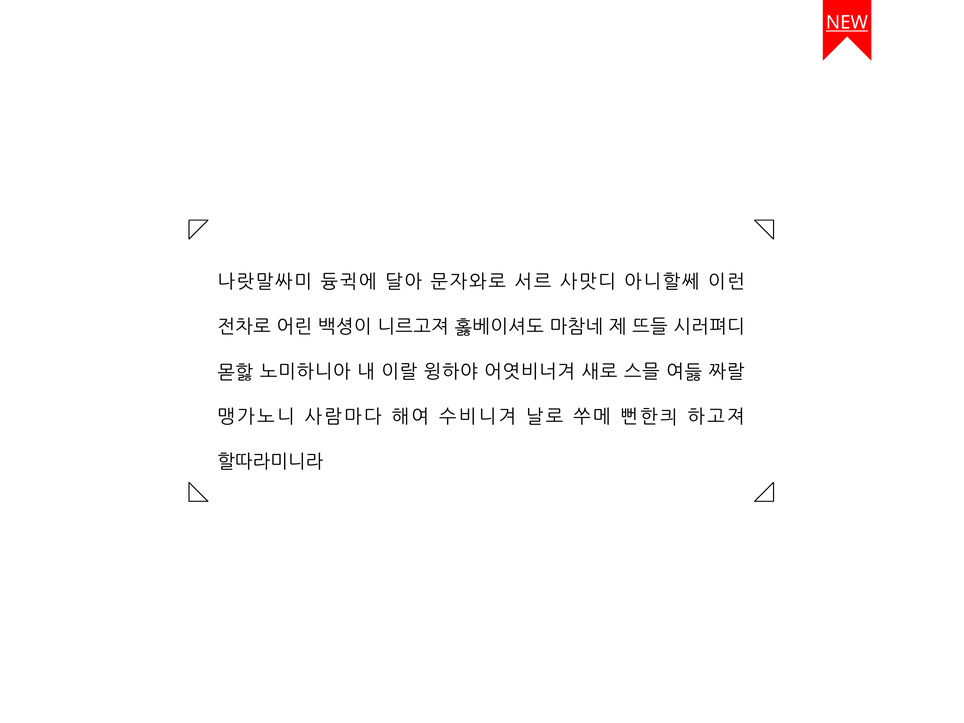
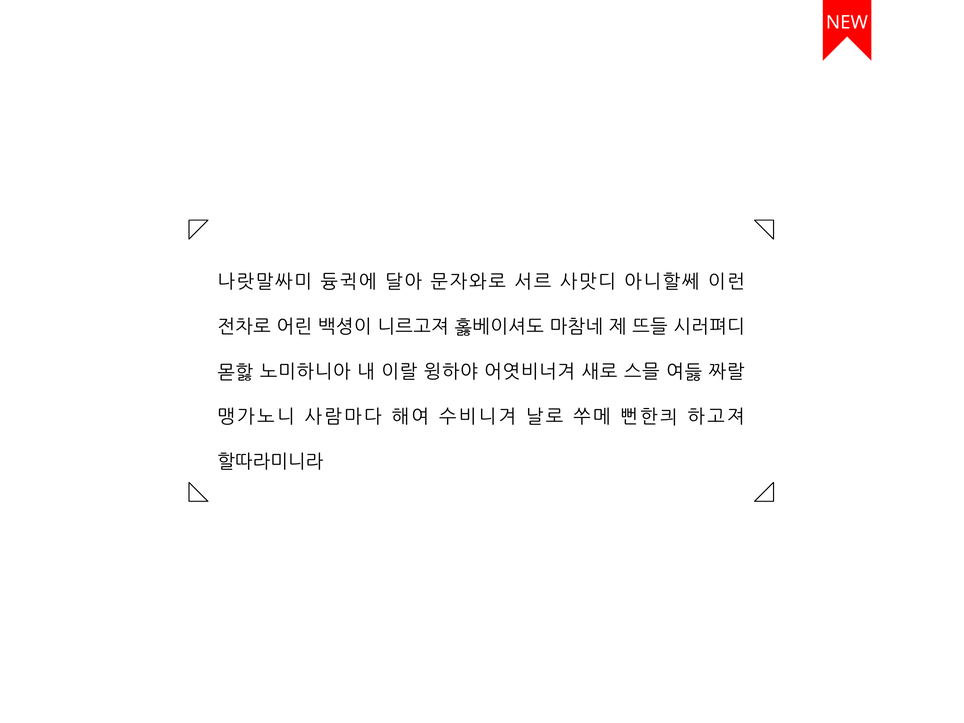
NEW underline: present -> none
